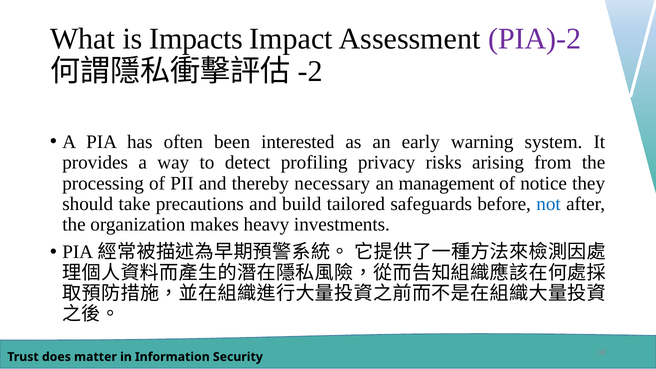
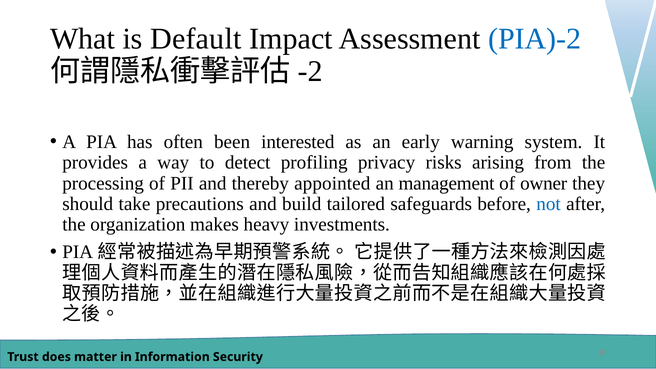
Impacts: Impacts -> Default
PIA)-2 colour: purple -> blue
necessary: necessary -> appointed
notice: notice -> owner
